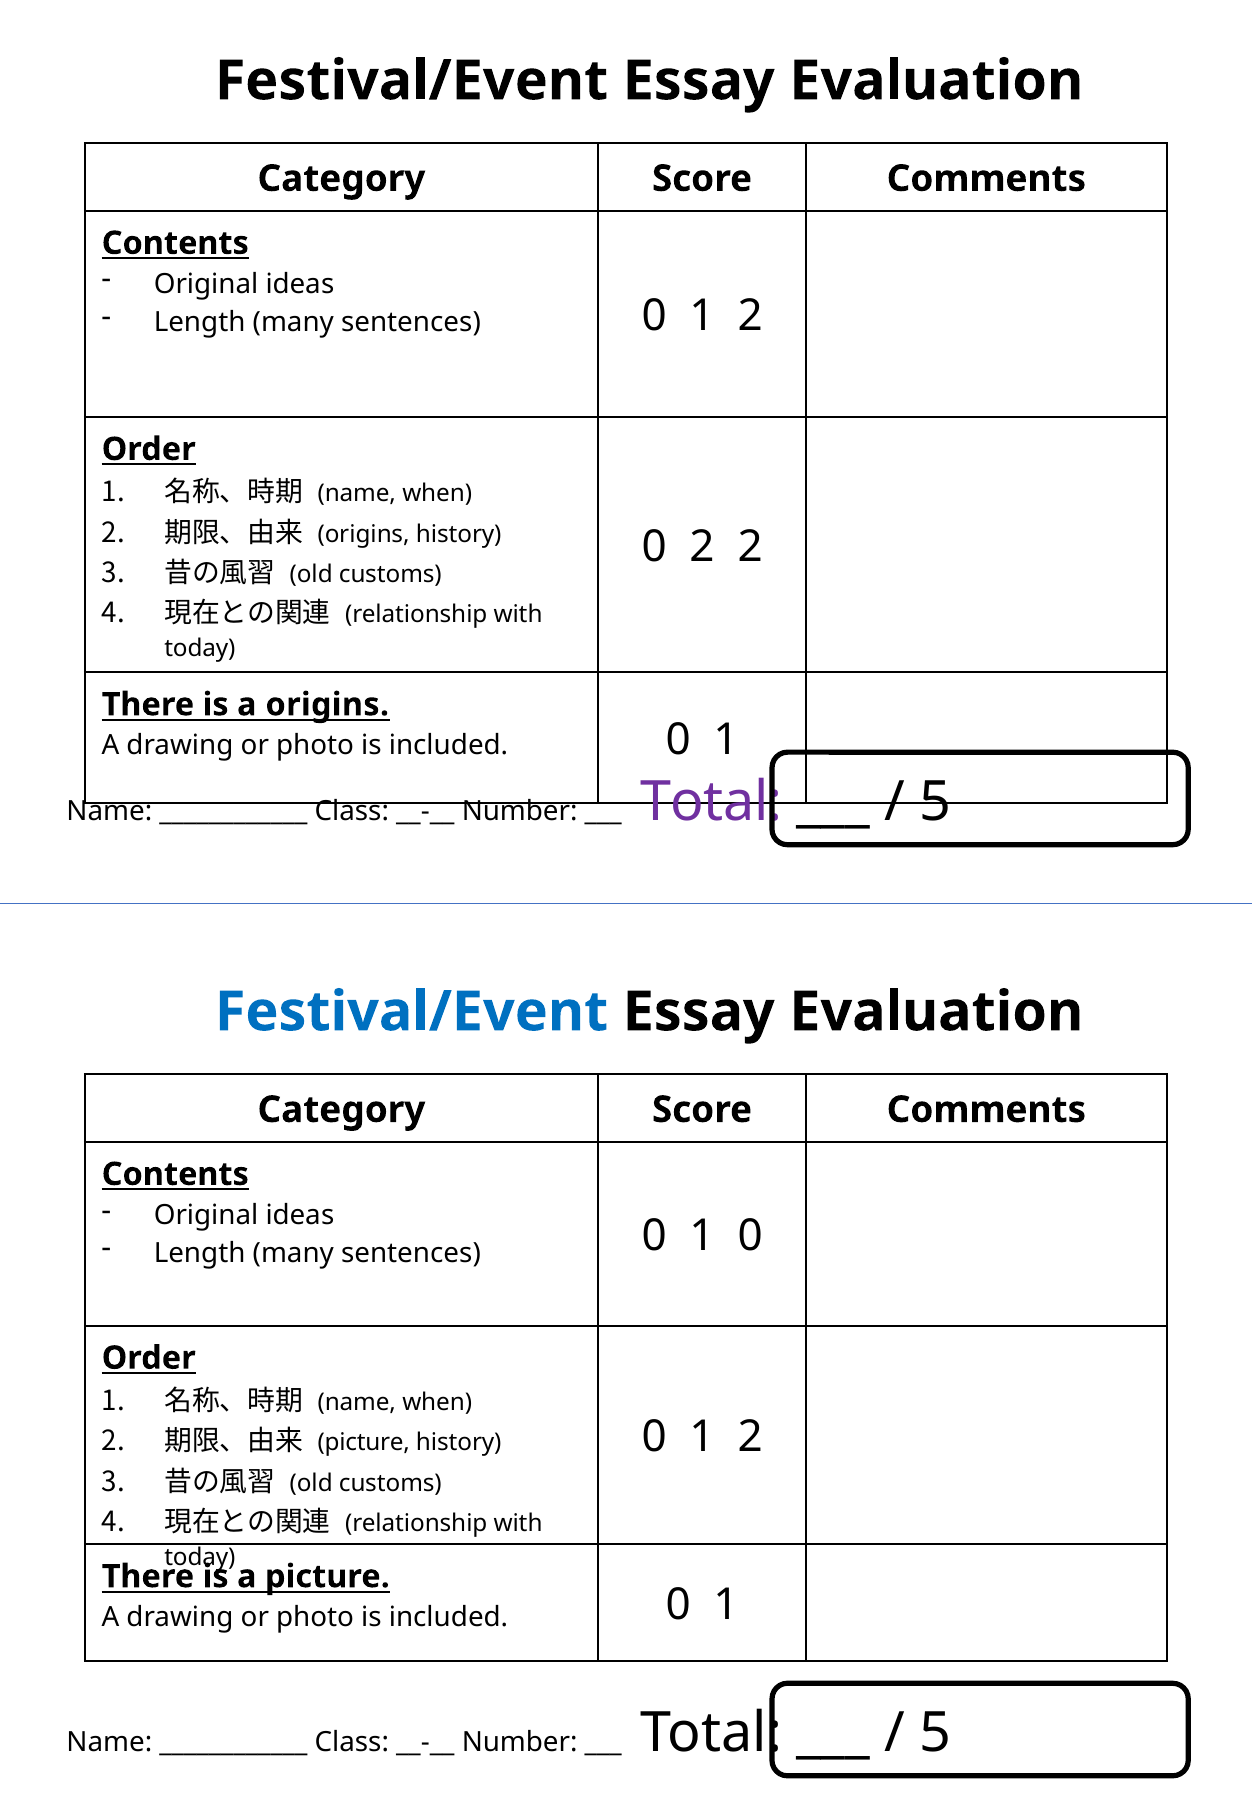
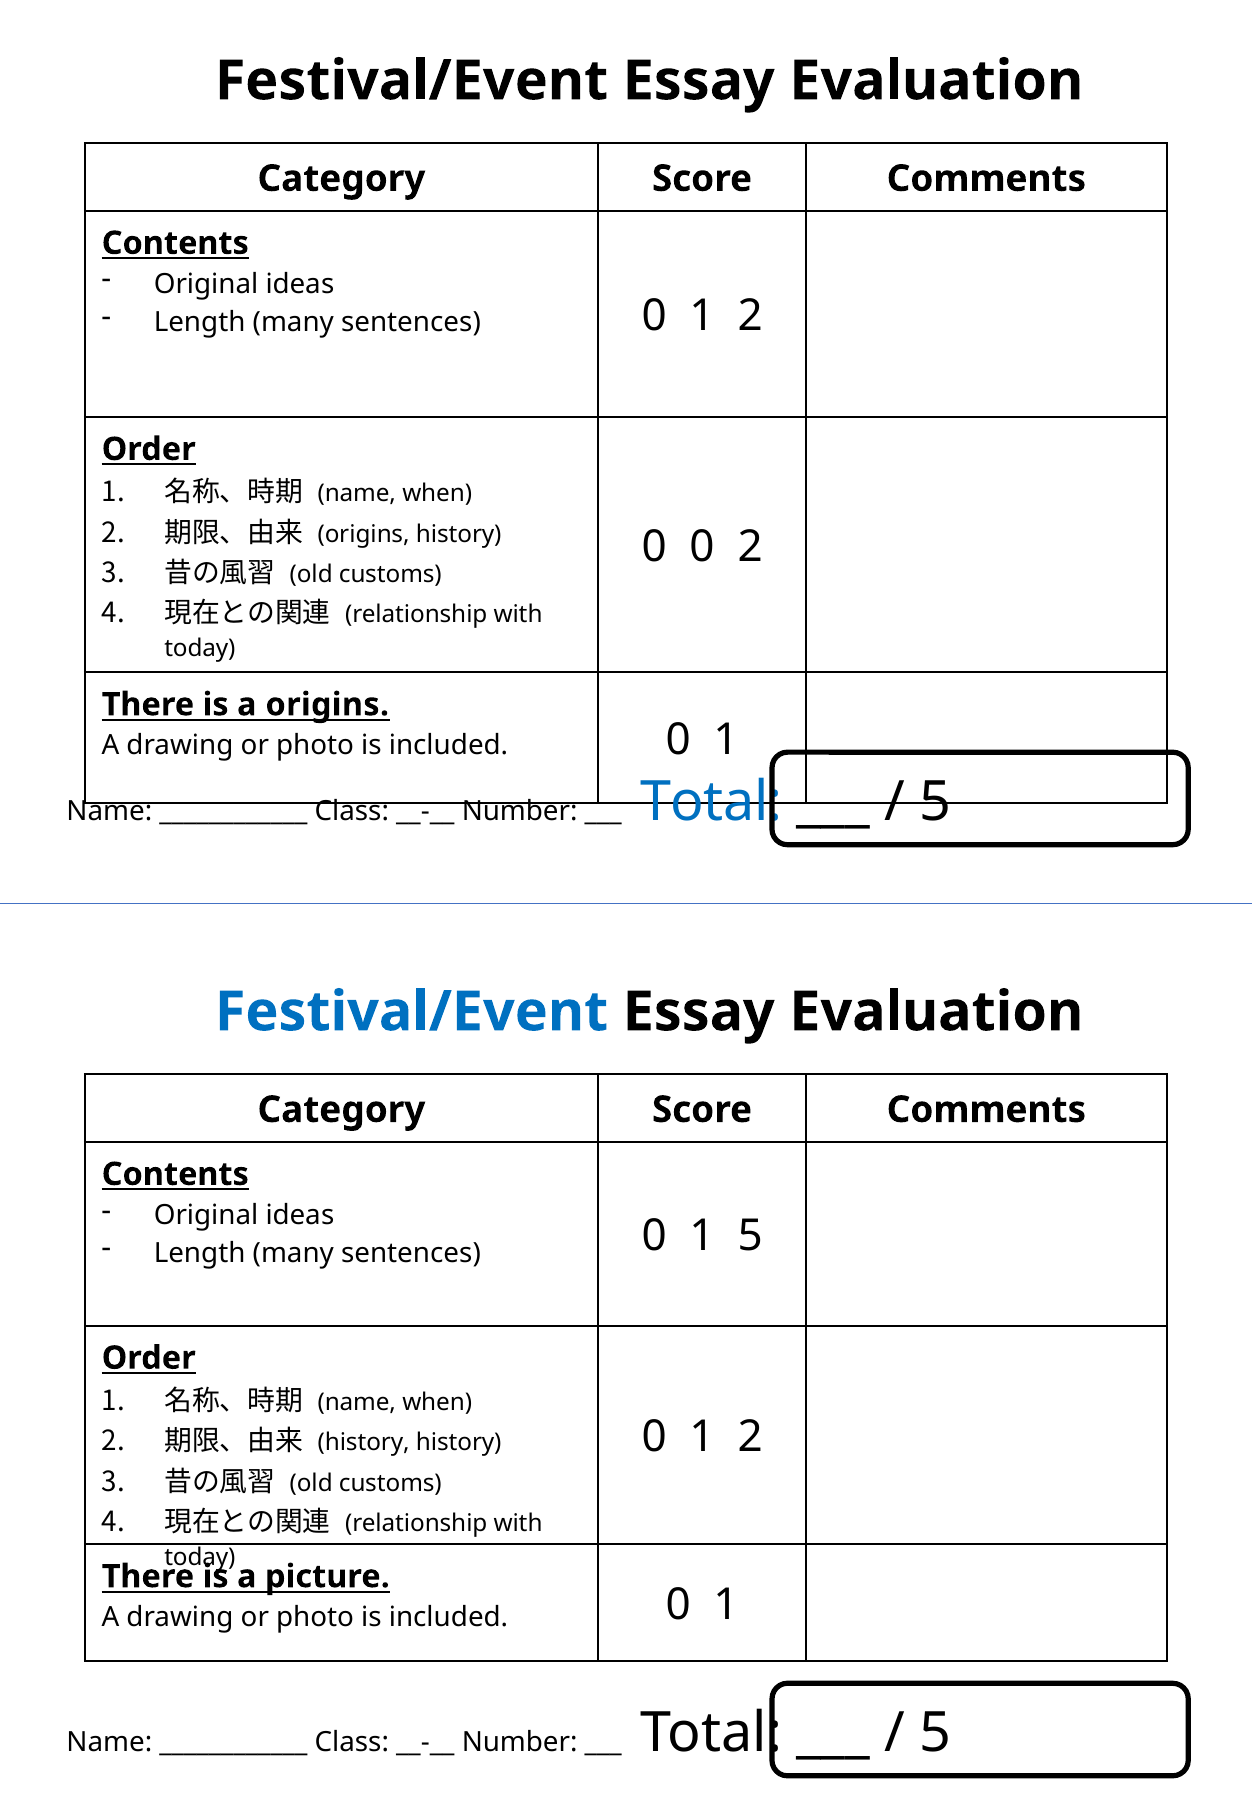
0 2: 2 -> 0
Total at (712, 802) colour: purple -> blue
1 0: 0 -> 5
picture at (364, 1442): picture -> history
